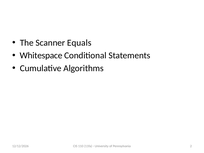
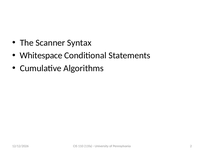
Equals: Equals -> Syntax
